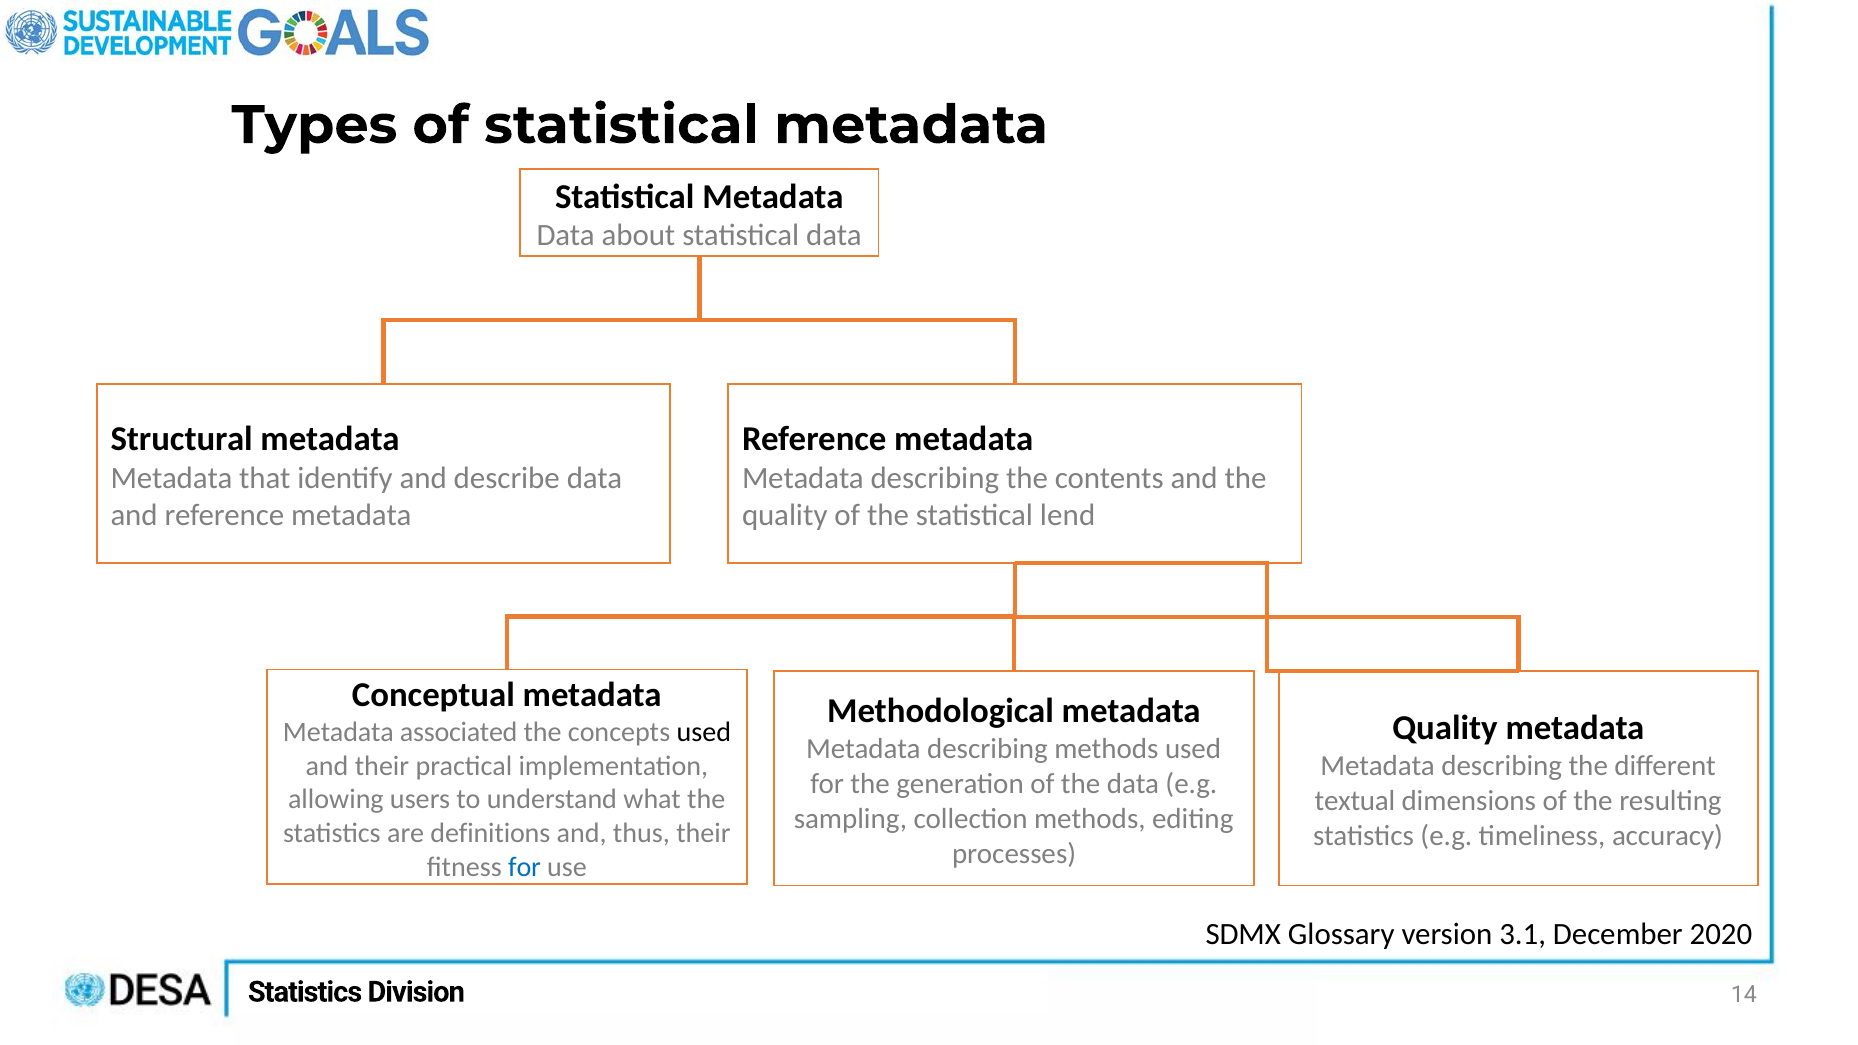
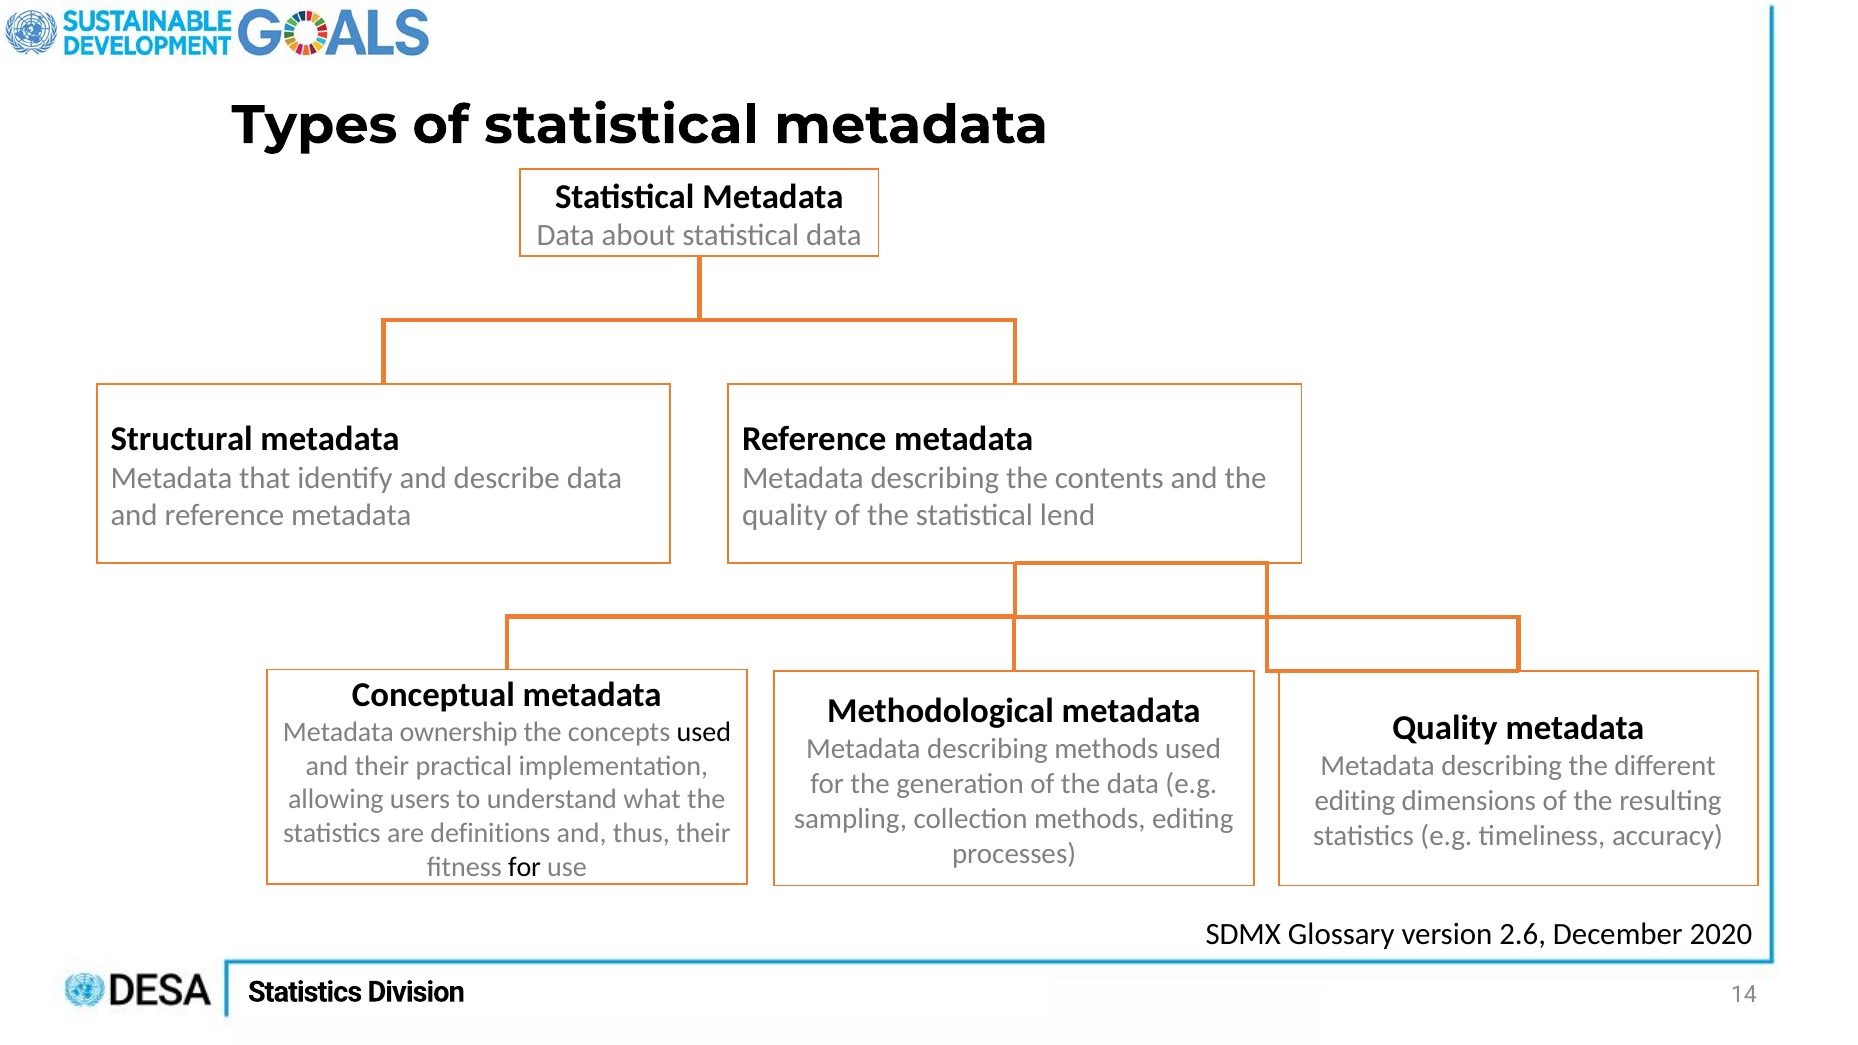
associated: associated -> ownership
textual at (1355, 801): textual -> editing
for at (525, 867) colour: blue -> black
3.1: 3.1 -> 2.6
